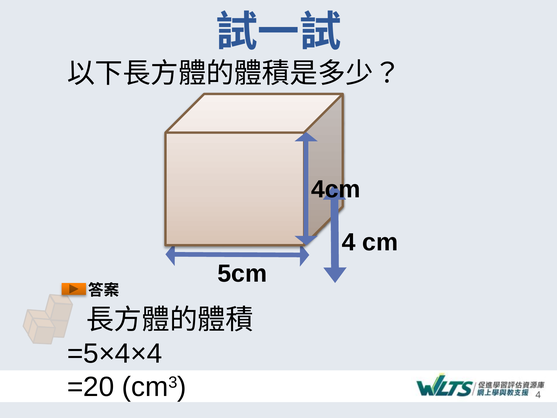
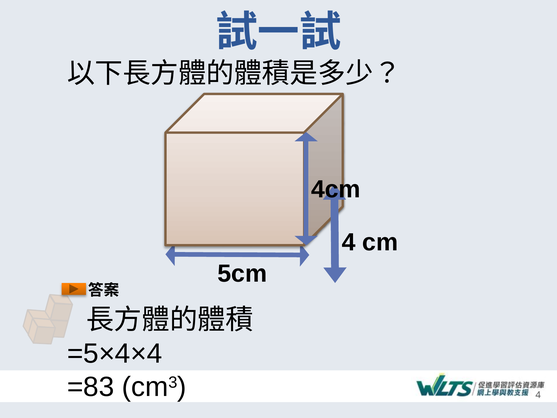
=20: =20 -> =83
